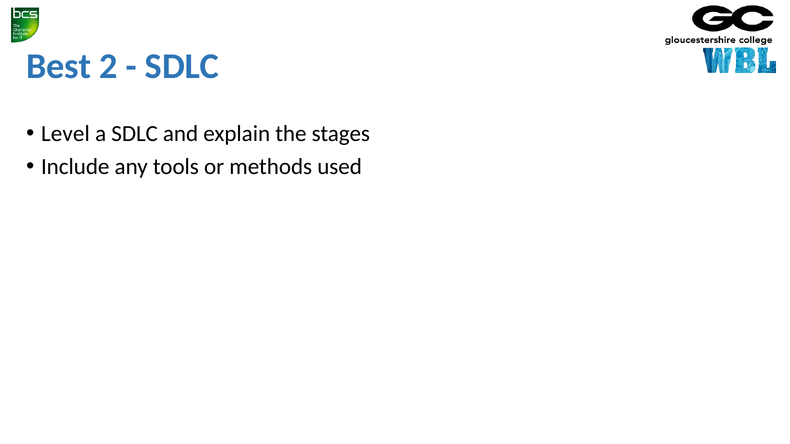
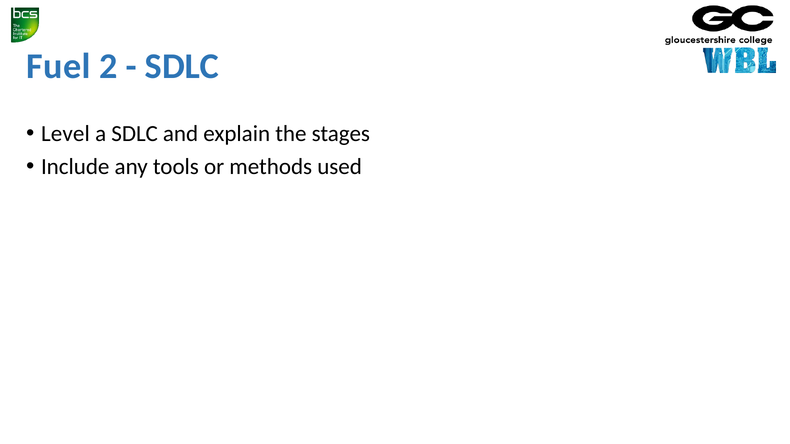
Best: Best -> Fuel
